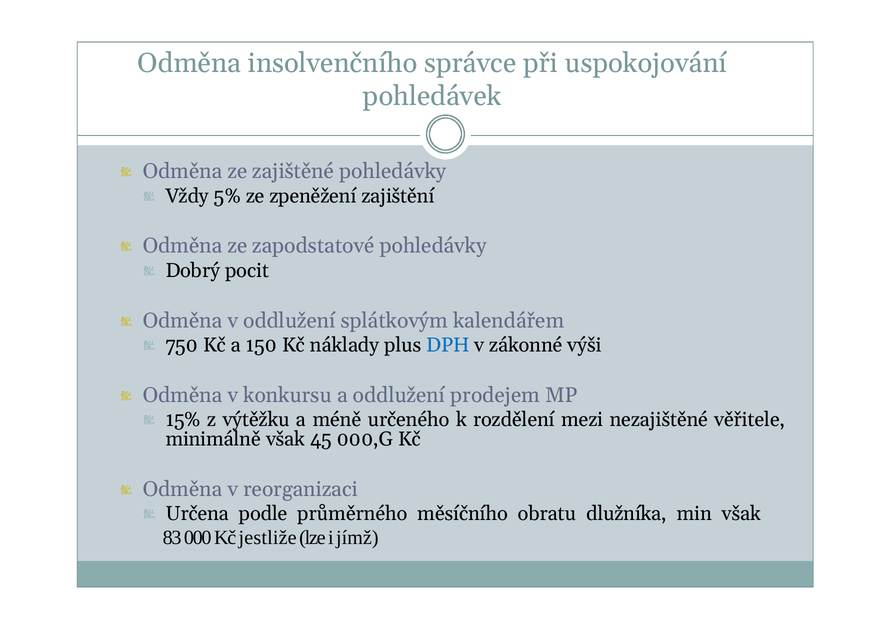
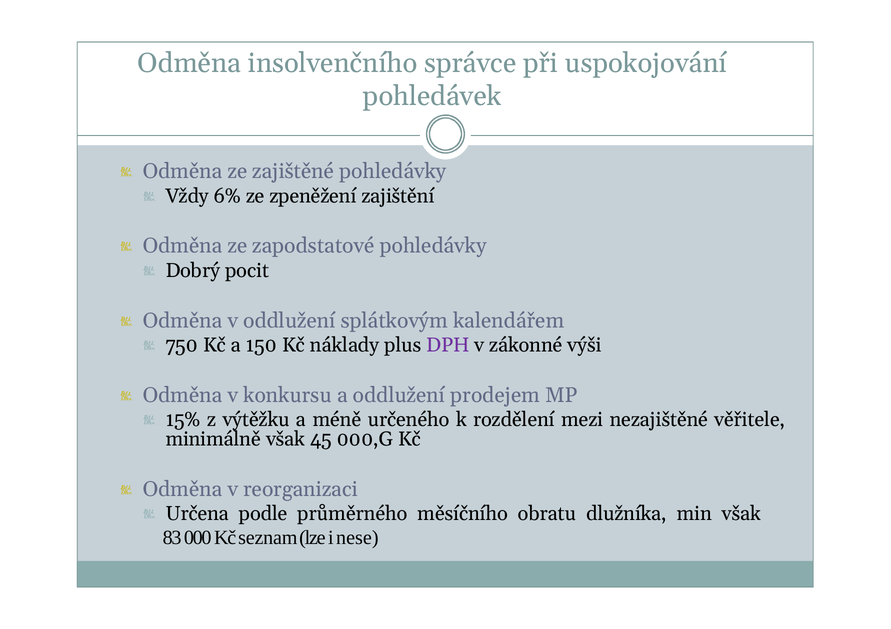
5%: 5% -> 6%
DPH colour: blue -> purple
jestliže: jestliže -> seznam
jímž: jímž -> nese
